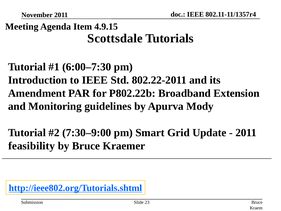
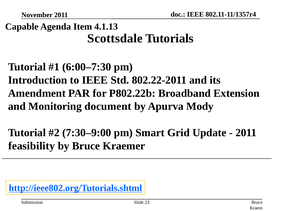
Meeting: Meeting -> Capable
4.9.15: 4.9.15 -> 4.1.13
guidelines: guidelines -> document
